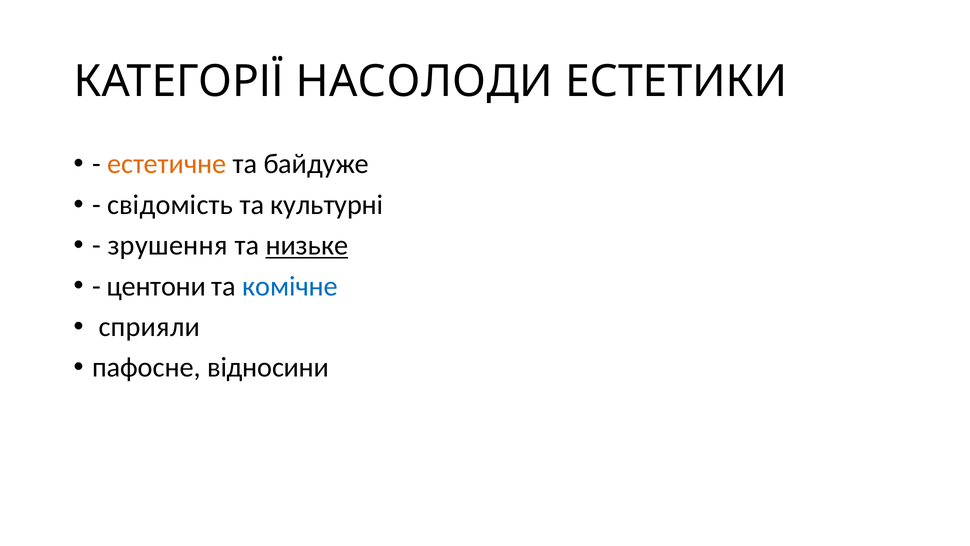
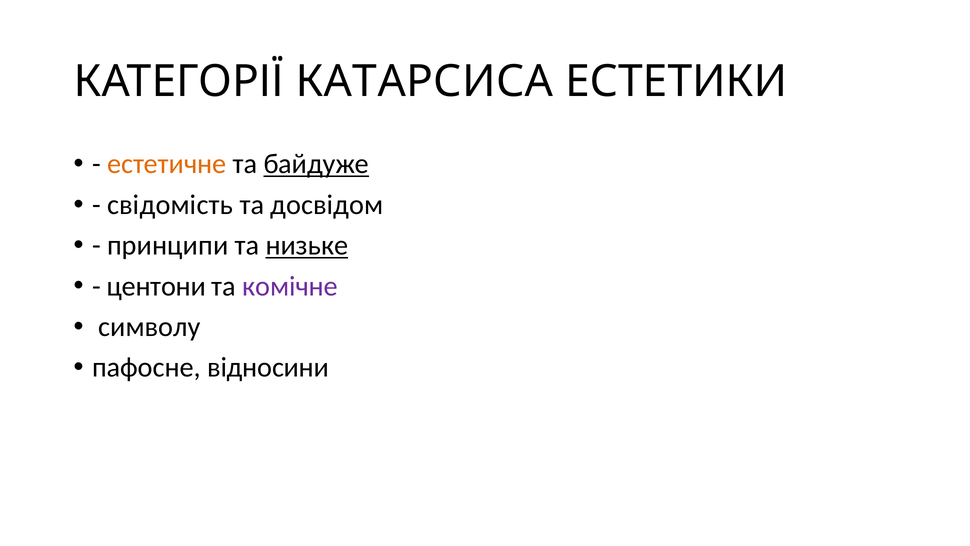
НАСОЛОДИ: НАСОЛОДИ -> КАТАРСИСА
байдуже underline: none -> present
культурні: культурні -> досвідом
зрушення: зрушення -> принципи
комічне colour: blue -> purple
сприяли: сприяли -> символу
